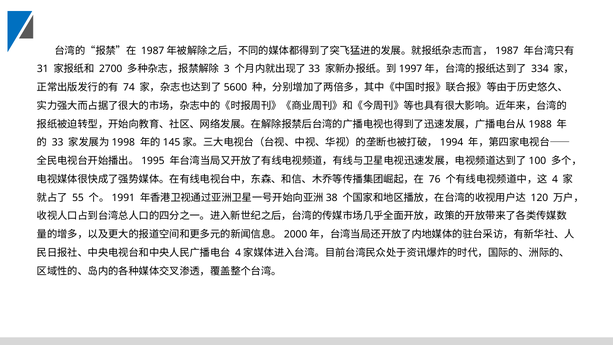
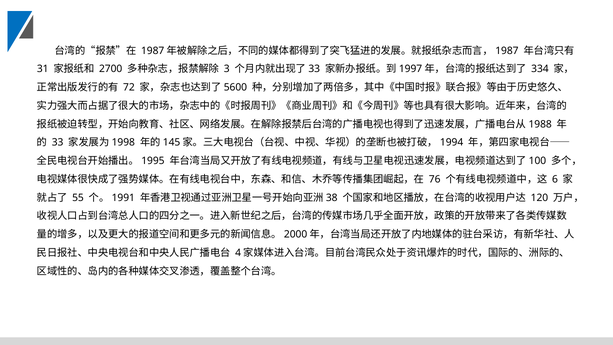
74: 74 -> 72
4: 4 -> 6
